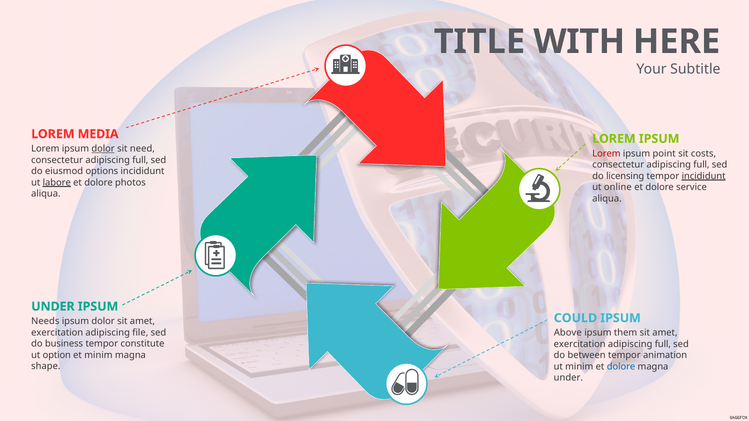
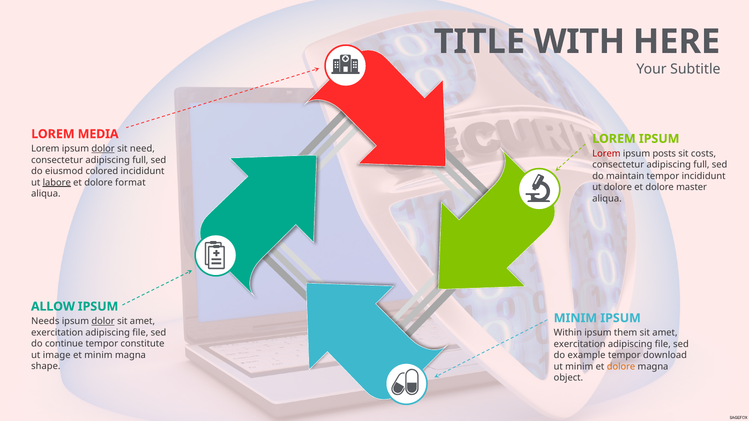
point: point -> posts
options: options -> colored
licensing: licensing -> maintain
incididunt at (704, 176) underline: present -> none
photos: photos -> format
ut online: online -> dolore
service: service -> master
UNDER at (53, 307): UNDER -> ALLOW
COULD at (575, 318): COULD -> MINIM
dolor at (103, 321) underline: none -> present
Above: Above -> Within
business: business -> continue
full at (663, 344): full -> file
option: option -> image
between: between -> example
animation: animation -> download
dolore at (621, 367) colour: blue -> orange
under at (568, 378): under -> object
